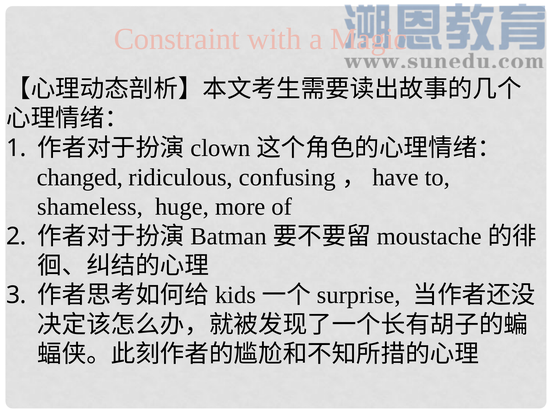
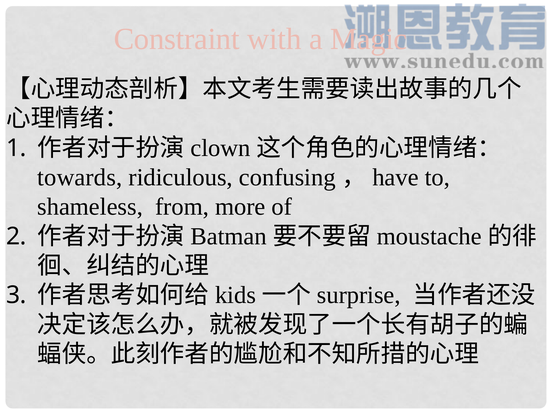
changed: changed -> towards
huge: huge -> from
